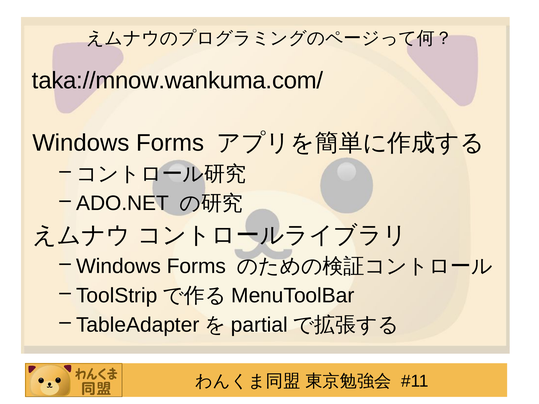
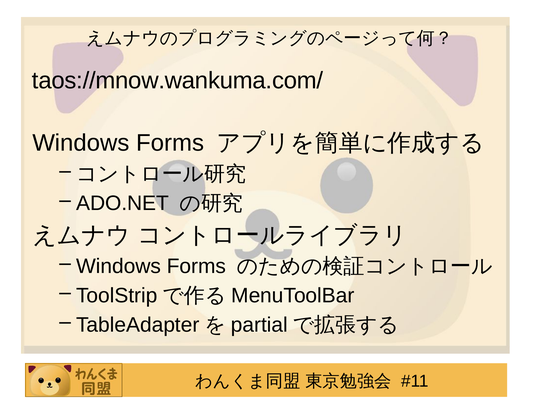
taka://mnow.wankuma.com/: taka://mnow.wankuma.com/ -> taos://mnow.wankuma.com/
